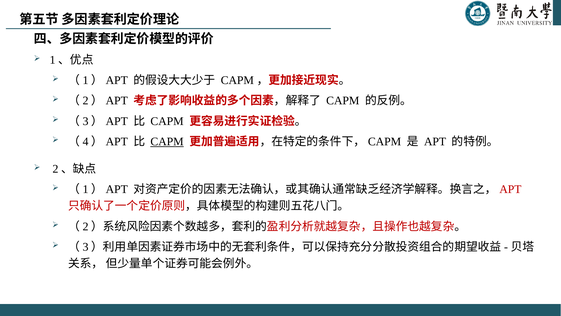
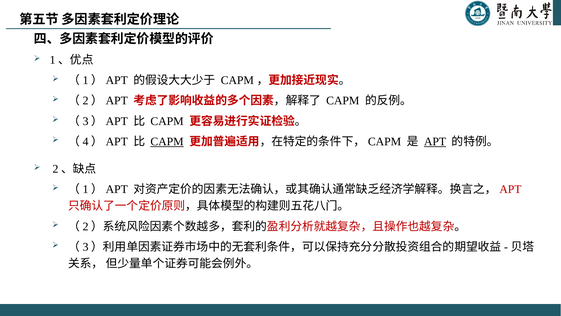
APT underline: none -> present
